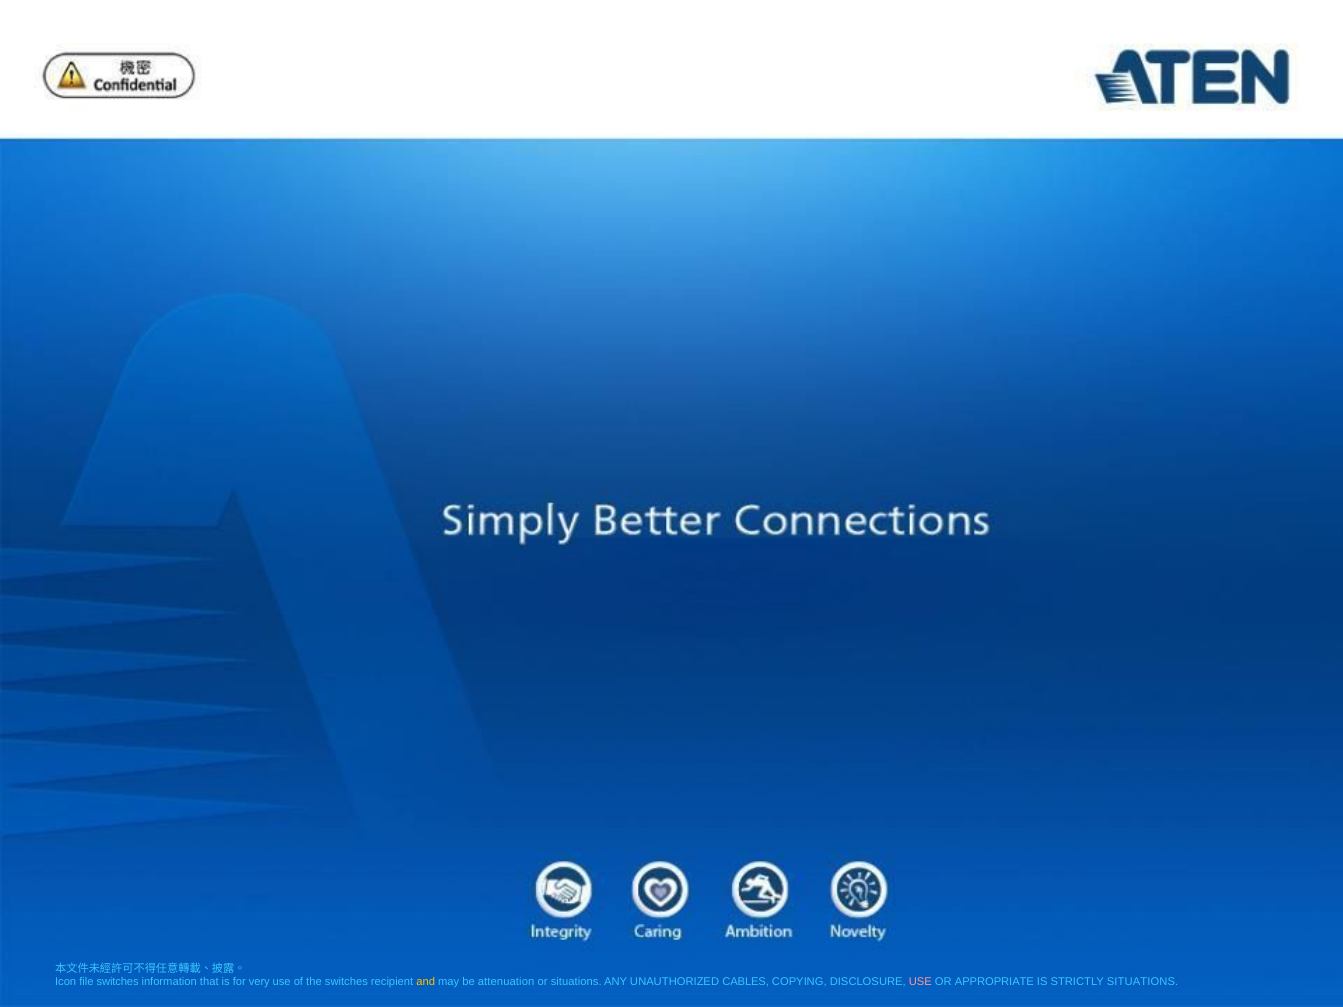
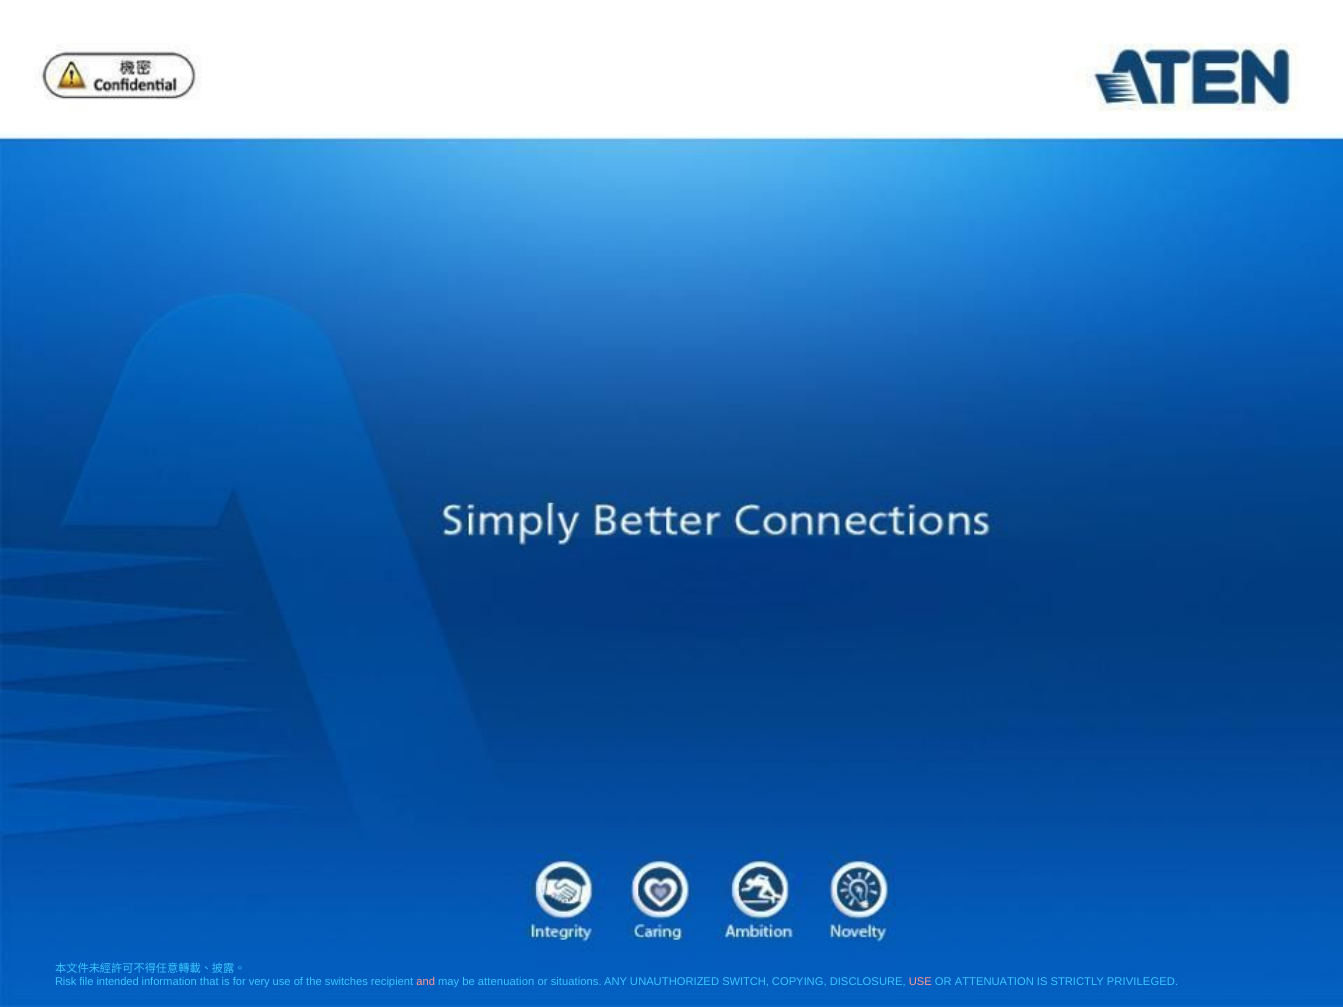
Icon: Icon -> Risk
file switches: switches -> intended
and colour: yellow -> pink
CABLES: CABLES -> SWITCH
OR APPROPRIATE: APPROPRIATE -> ATTENUATION
STRICTLY SITUATIONS: SITUATIONS -> PRIVILEGED
